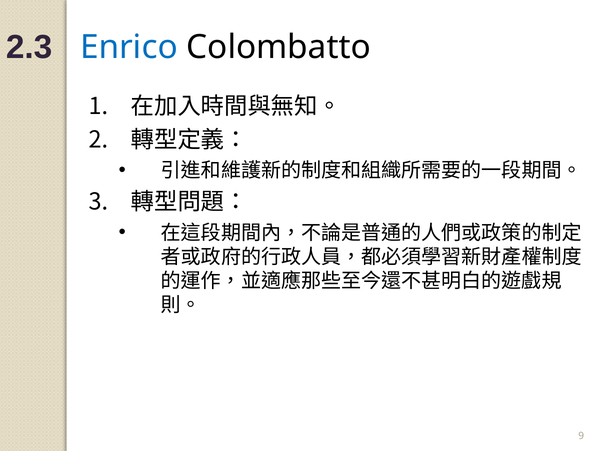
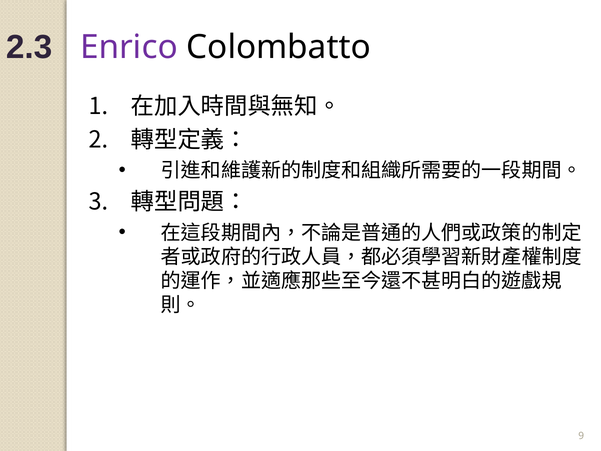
Enrico colour: blue -> purple
